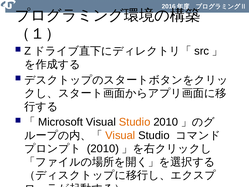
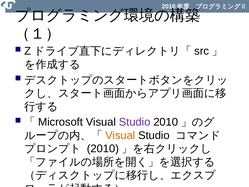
Studio at (135, 122) colour: orange -> purple
